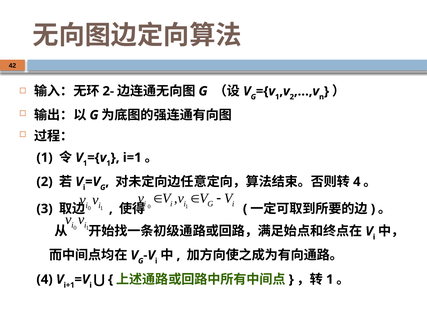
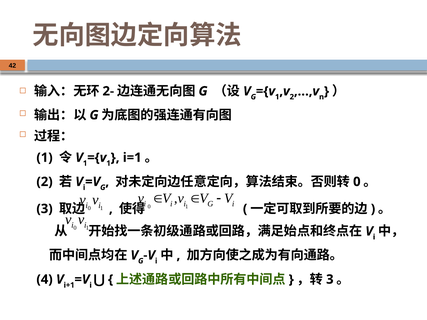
4 at (357, 182): 4 -> 0
1 at (330, 280): 1 -> 3
